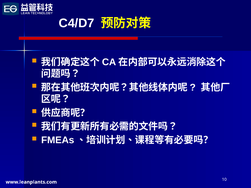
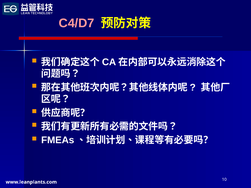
C4/D7 colour: white -> pink
